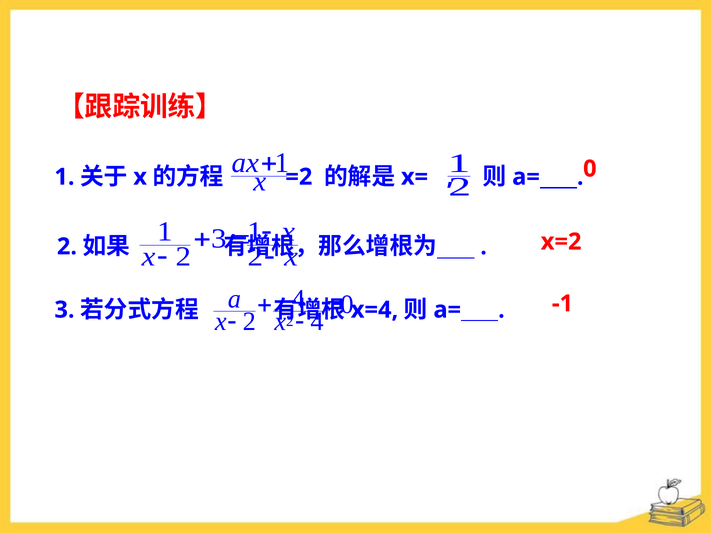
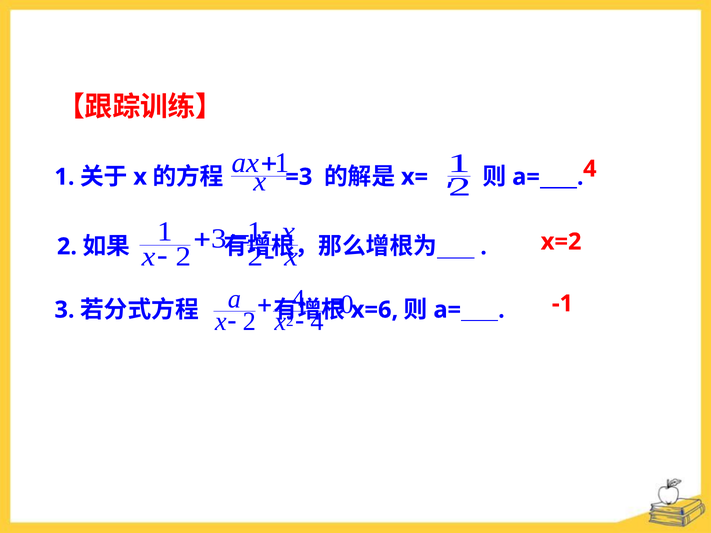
0 at (590, 169): 0 -> 4
=2: =2 -> =3
x=4: x=4 -> x=6
